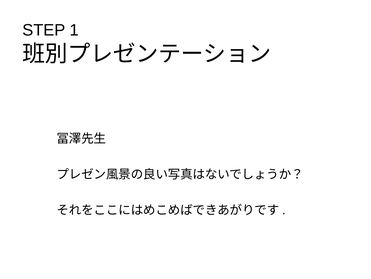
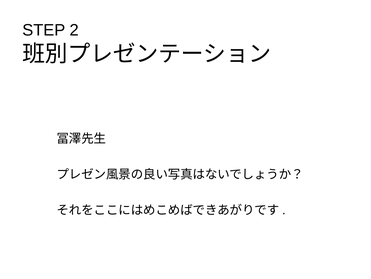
1: 1 -> 2
